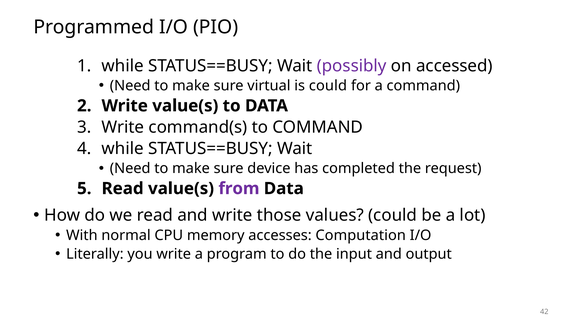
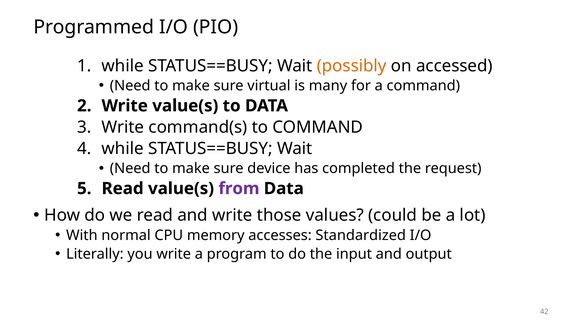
possibly colour: purple -> orange
is could: could -> many
Computation: Computation -> Standardized
